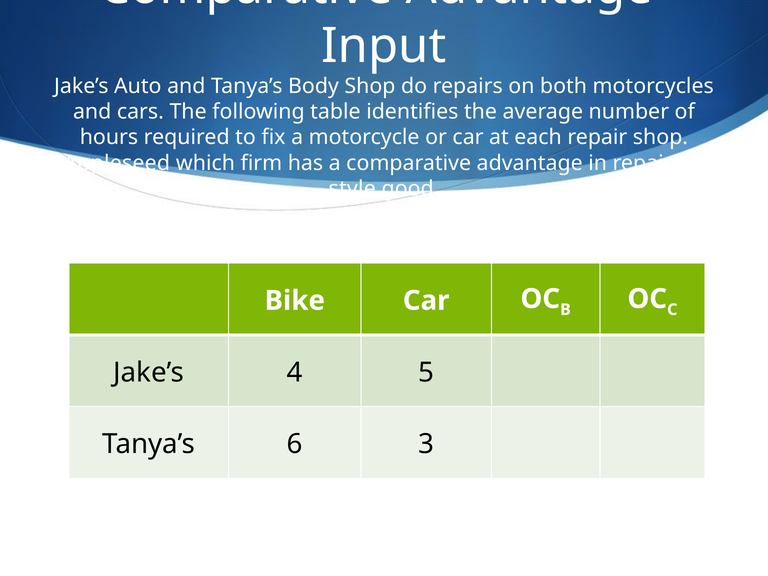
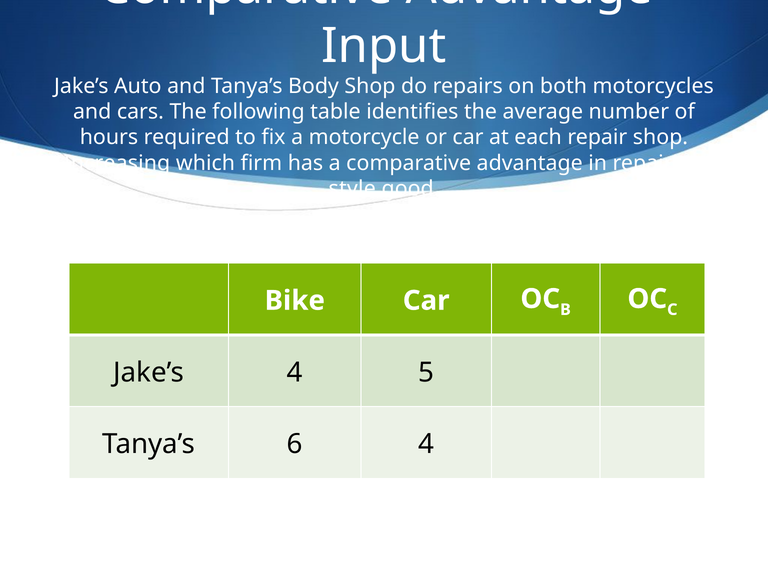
Appleseed: Appleseed -> Increasing
6 3: 3 -> 4
